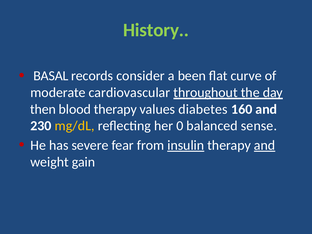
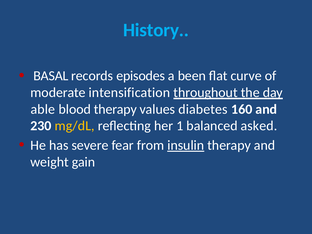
History colour: light green -> light blue
consider: consider -> episodes
cardiovascular: cardiovascular -> intensification
then: then -> able
0: 0 -> 1
sense: sense -> asked
and at (265, 145) underline: present -> none
